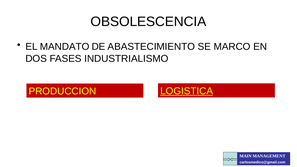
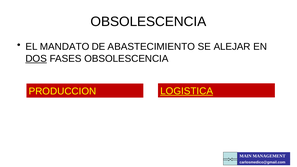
MARCO: MARCO -> ALEJAR
DOS underline: none -> present
FASES INDUSTRIALISMO: INDUSTRIALISMO -> OBSOLESCENCIA
